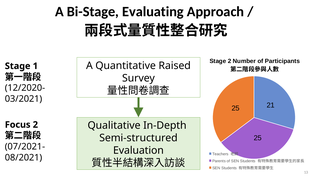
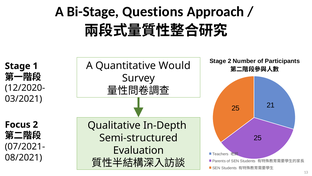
Evaluating: Evaluating -> Questions
Raised: Raised -> Would
